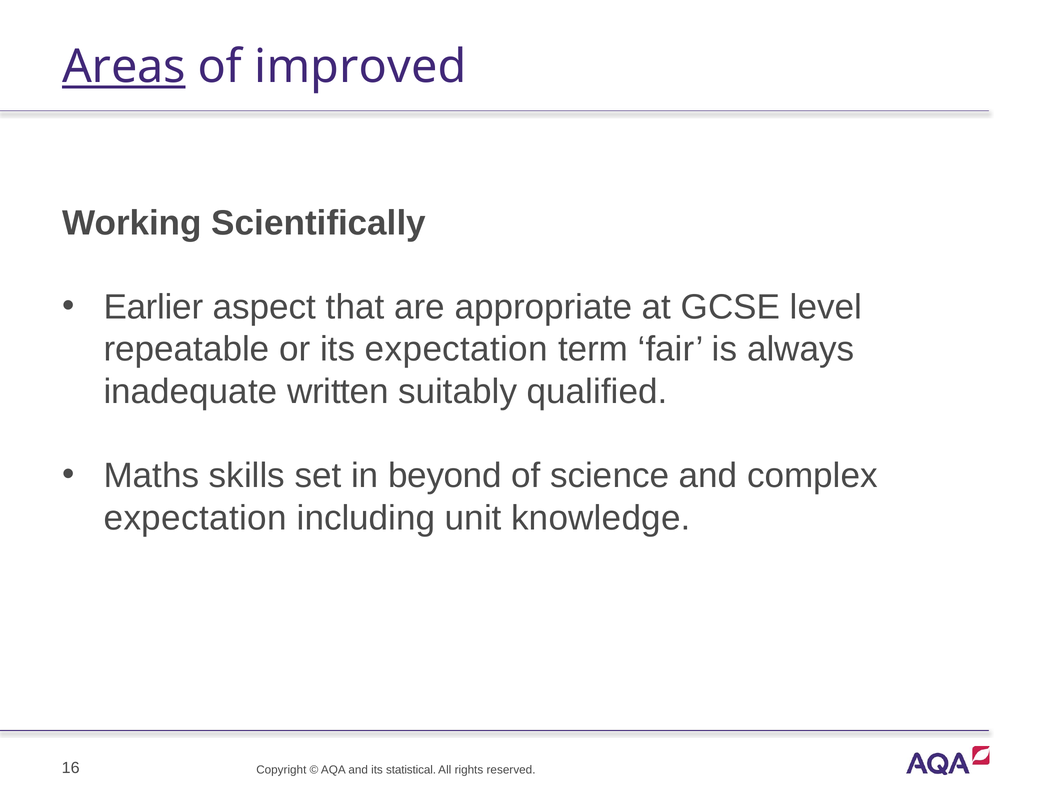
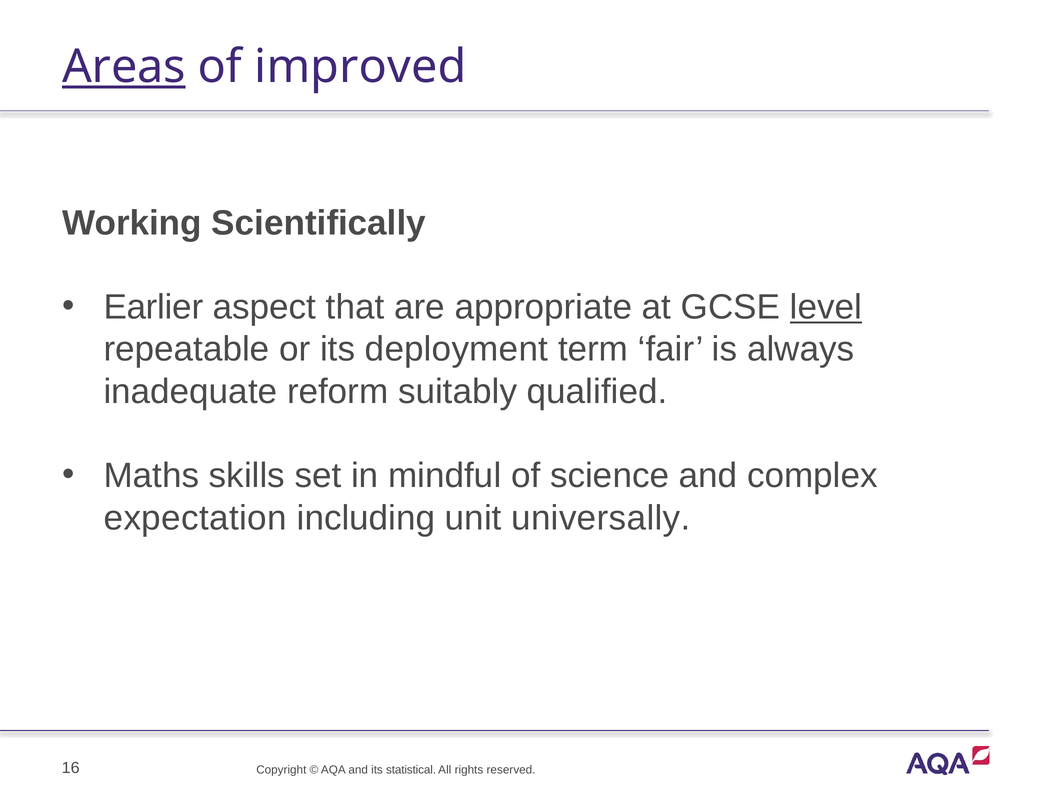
level underline: none -> present
its expectation: expectation -> deployment
written: written -> reform
beyond: beyond -> mindful
knowledge: knowledge -> universally
